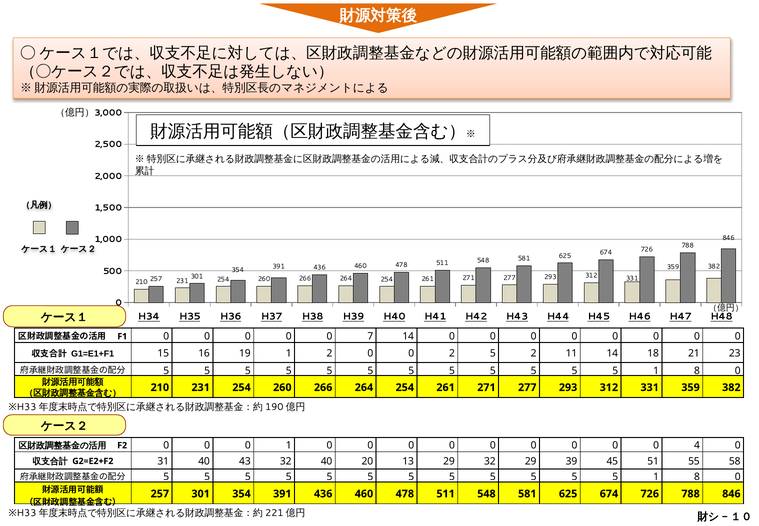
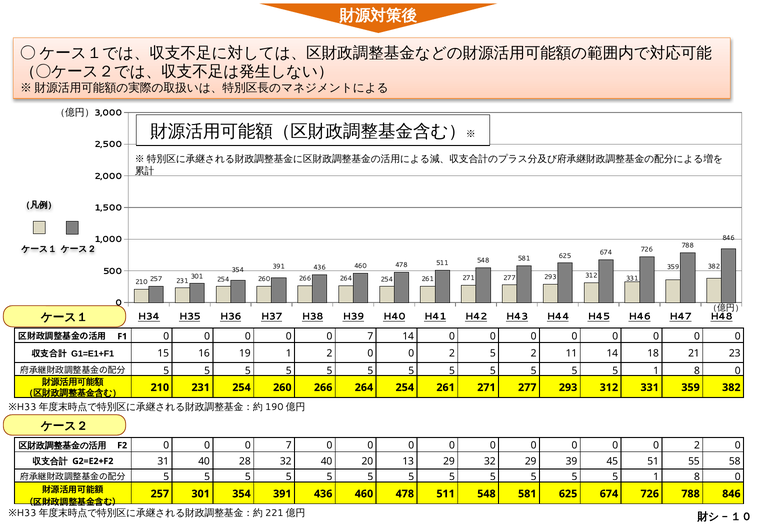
1 at (289, 445): 1 -> 7
0 0 0 4: 4 -> 2
43: 43 -> 28
